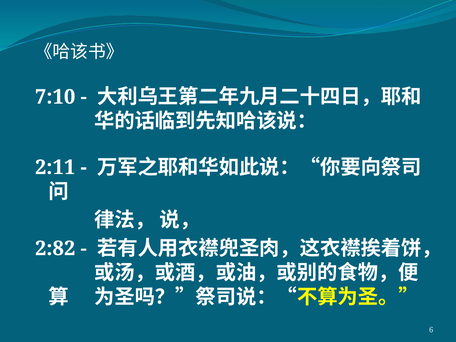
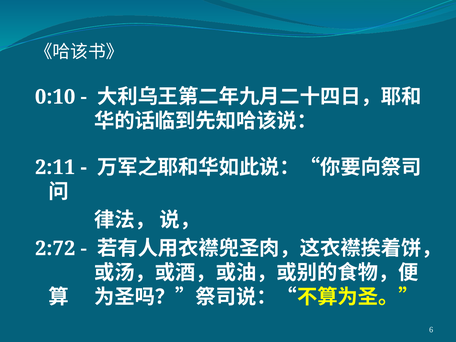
7:10: 7:10 -> 0:10
2:82: 2:82 -> 2:72
